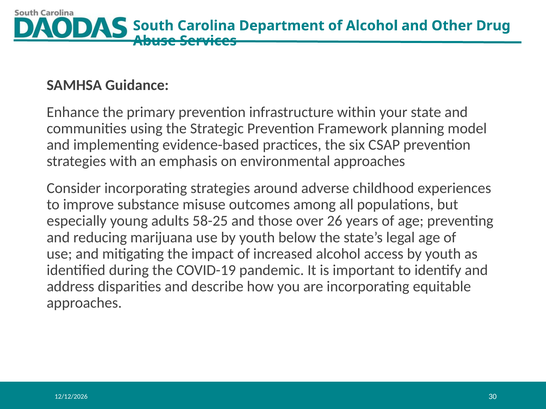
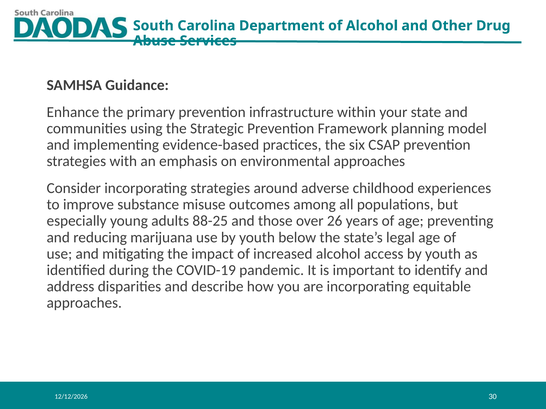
58-25: 58-25 -> 88-25
